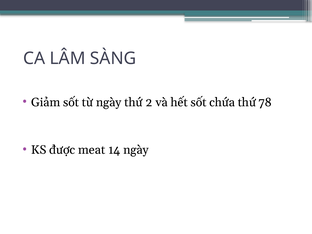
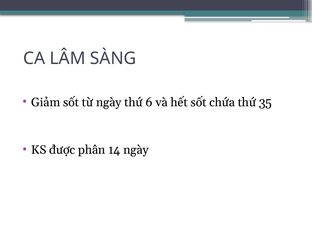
2: 2 -> 6
78: 78 -> 35
meat: meat -> phân
